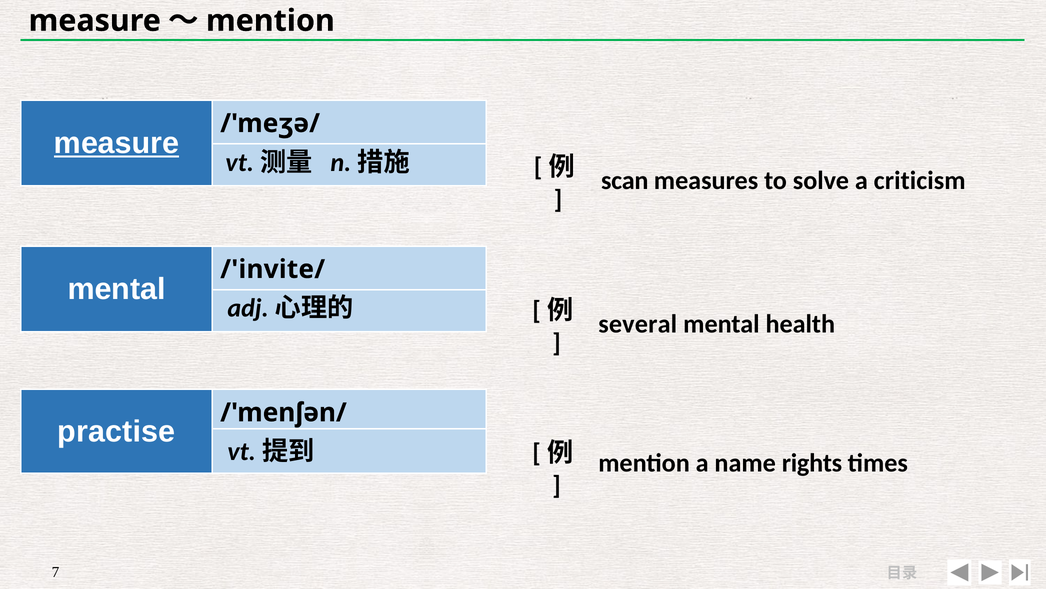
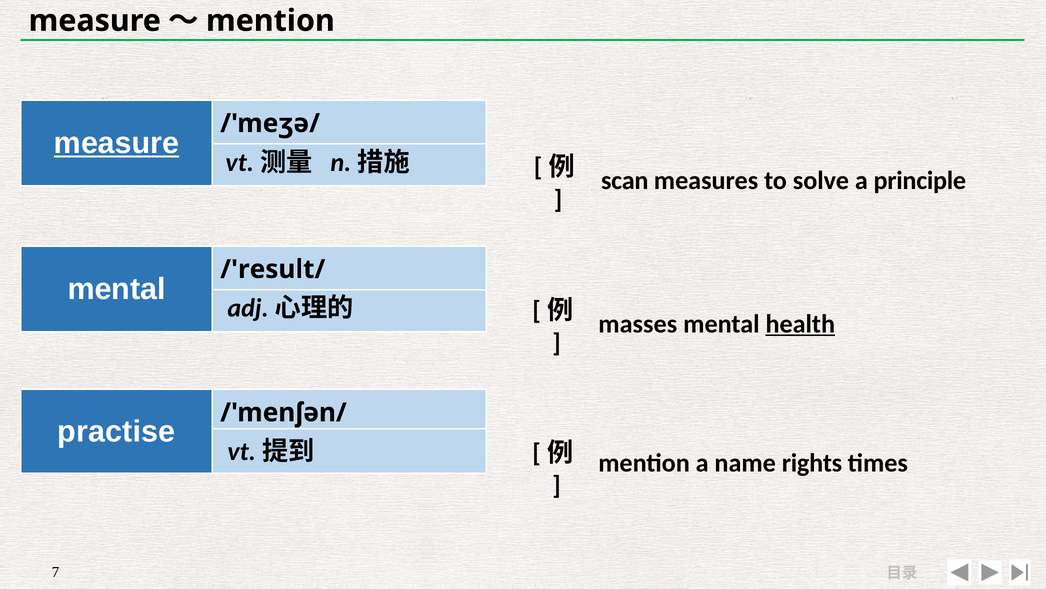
criticism: criticism -> principle
/'invite/: /'invite/ -> /'result/
several: several -> masses
health underline: none -> present
